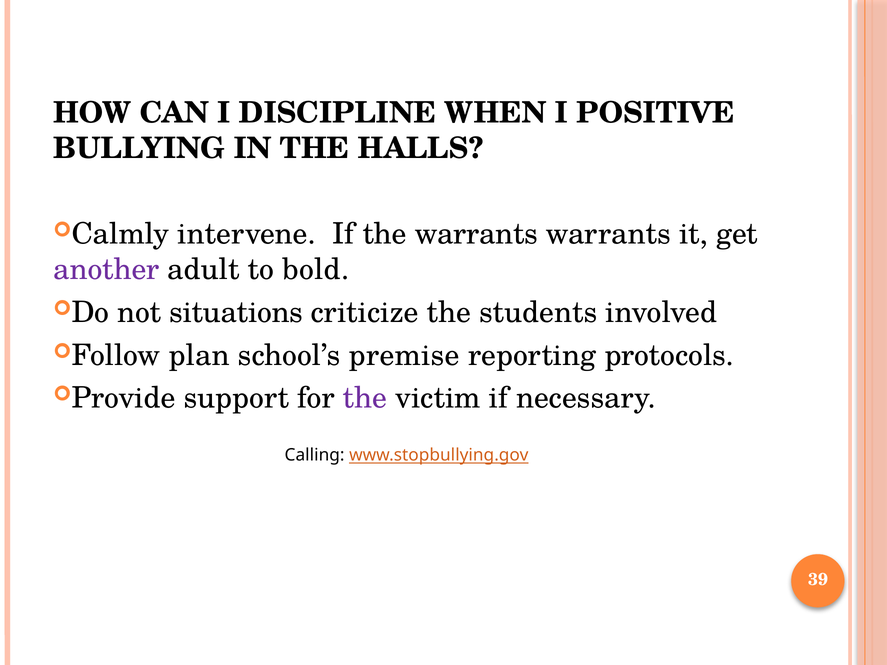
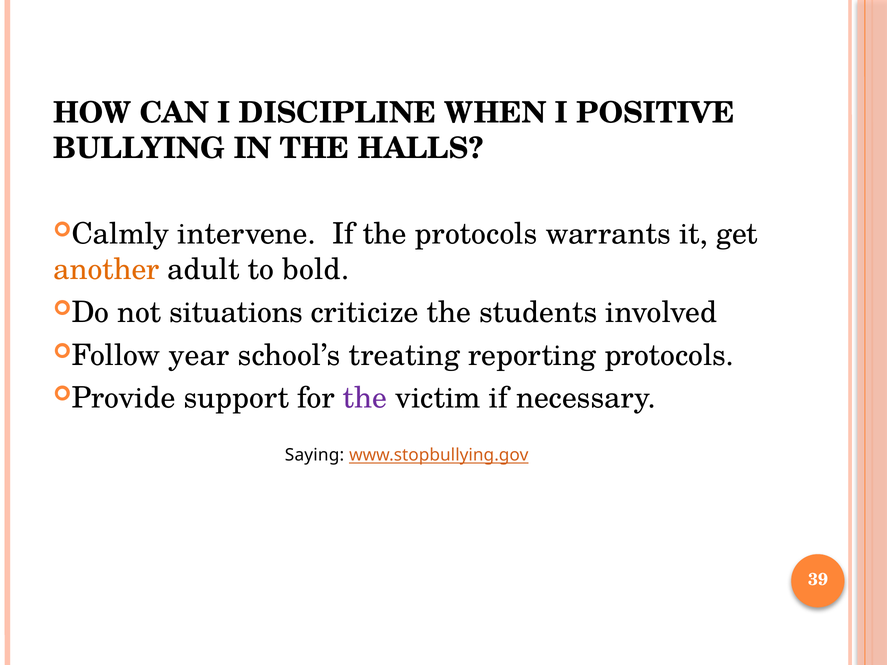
the warrants: warrants -> protocols
another colour: purple -> orange
plan: plan -> year
premise: premise -> treating
Calling: Calling -> Saying
